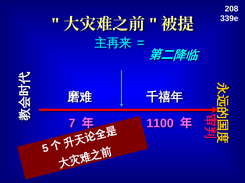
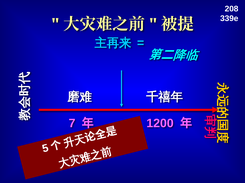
1100: 1100 -> 1200
